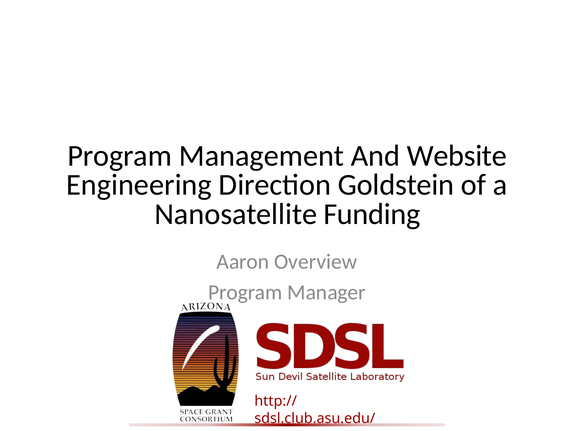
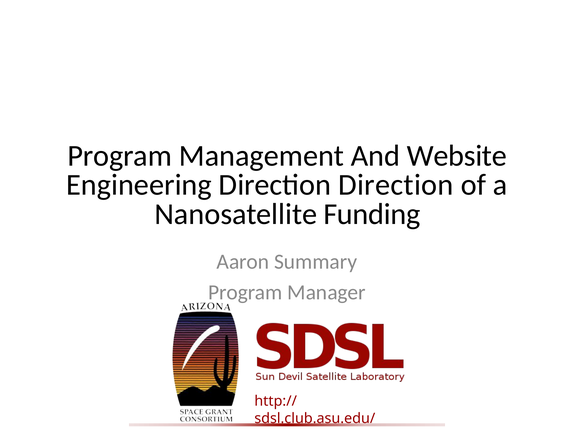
Direction Goldstein: Goldstein -> Direction
Overview: Overview -> Summary
